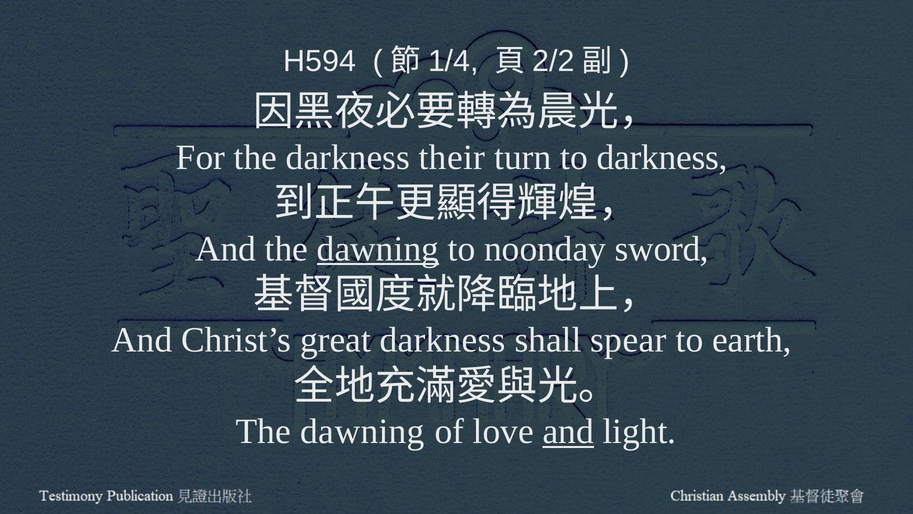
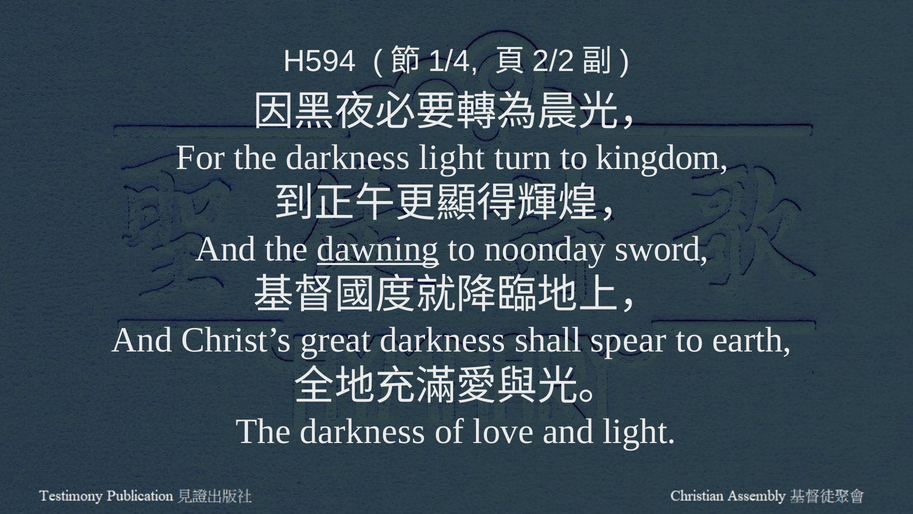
darkness their: their -> light
to darkness: darkness -> kingdom
dawning at (363, 431): dawning -> darkness
and at (568, 431) underline: present -> none
